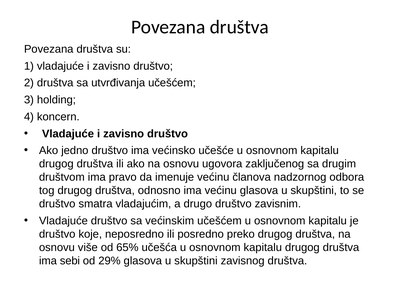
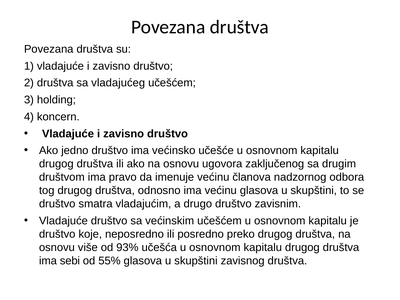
utvrđivanja: utvrđivanja -> vladajućeg
65%: 65% -> 93%
29%: 29% -> 55%
